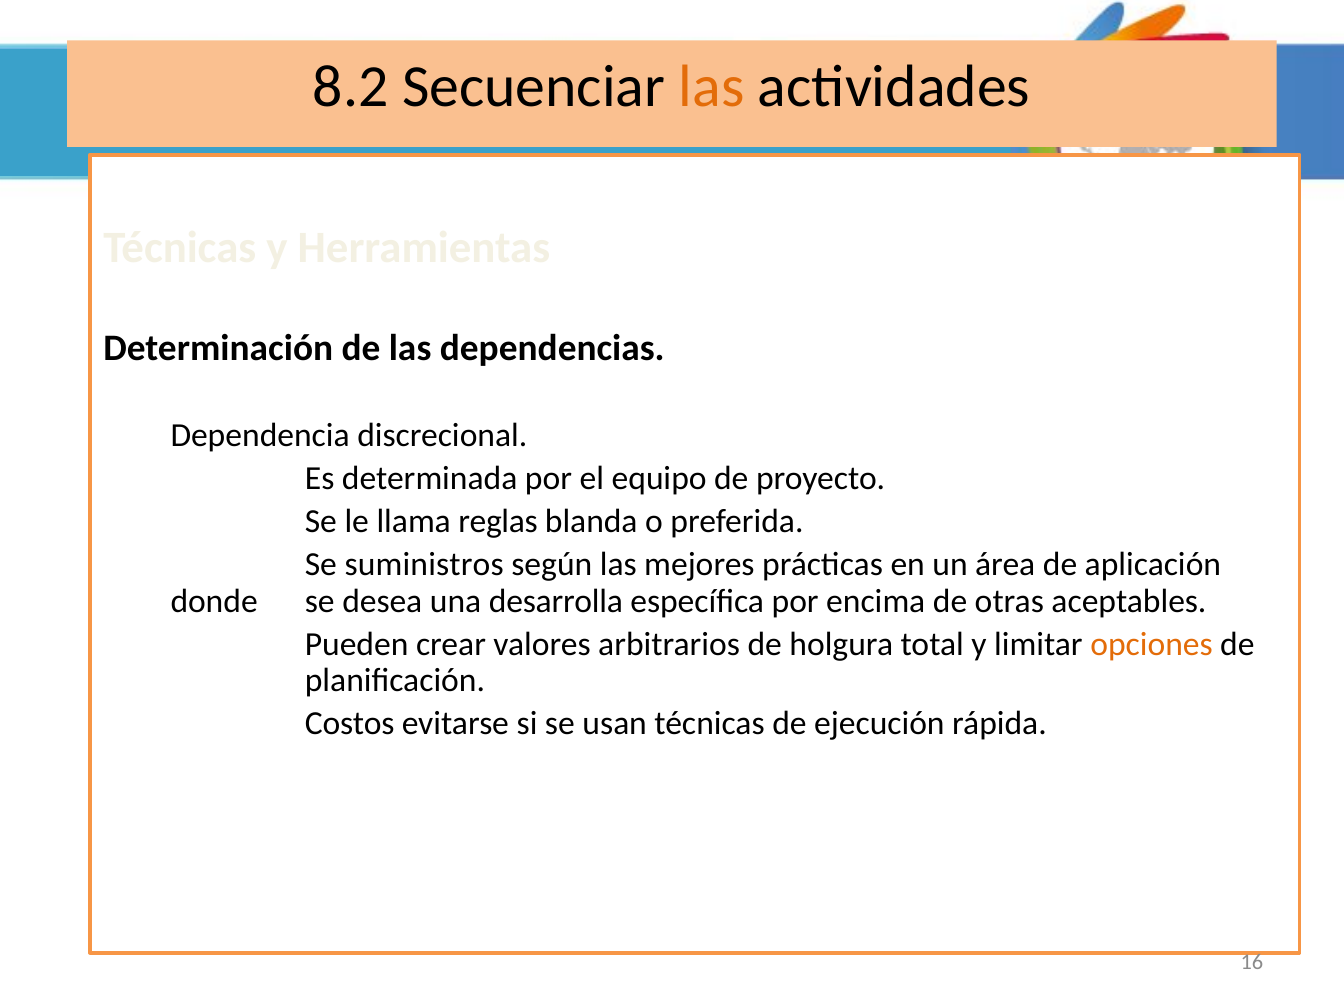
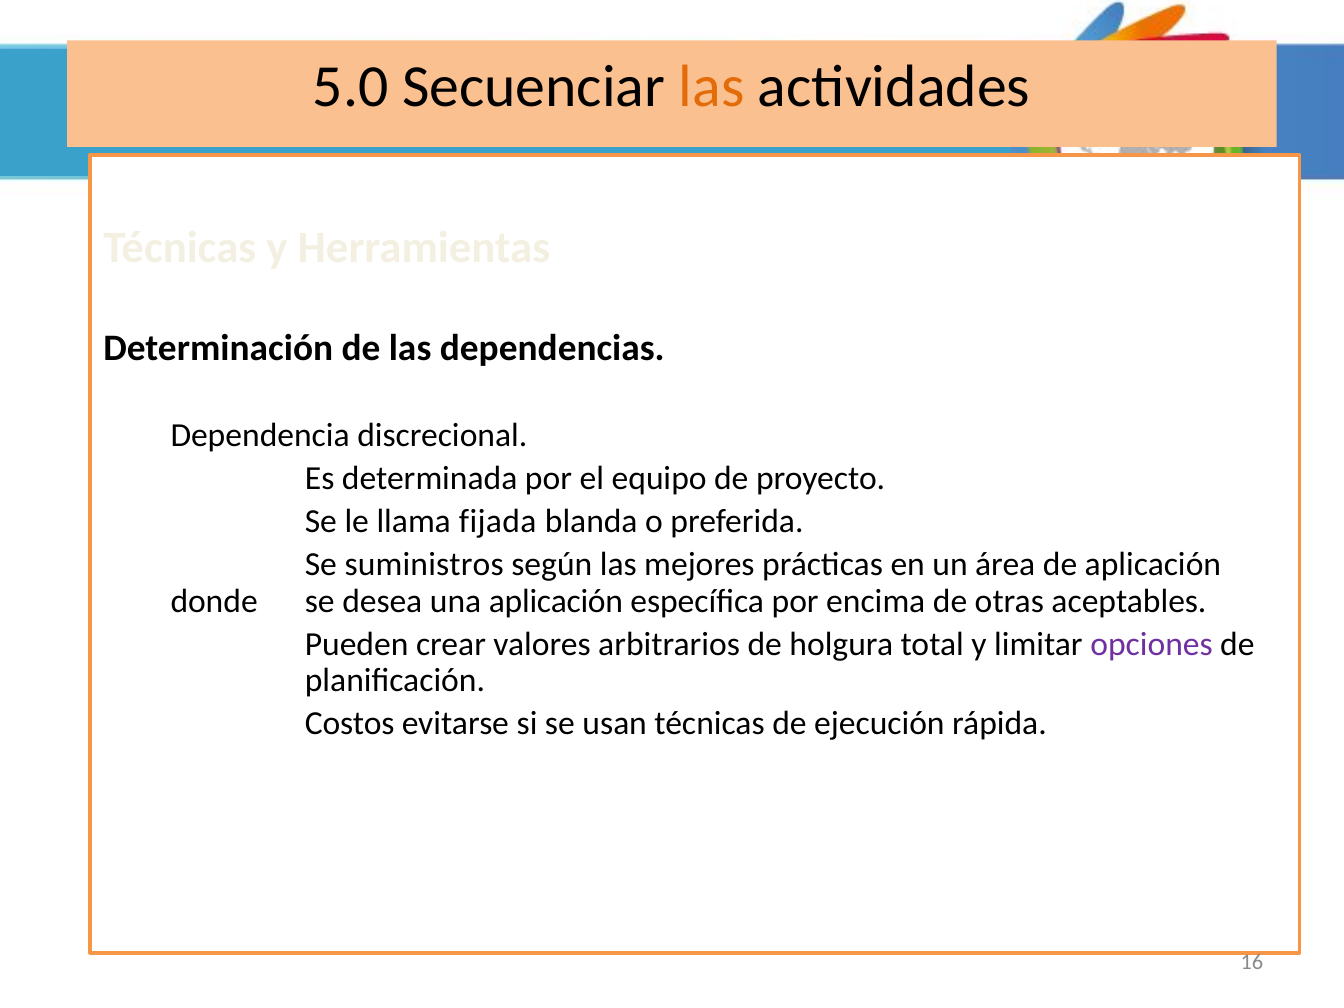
8.2: 8.2 -> 5.0
reglas: reglas -> fijada
una desarrolla: desarrolla -> aplicación
opciones colour: orange -> purple
